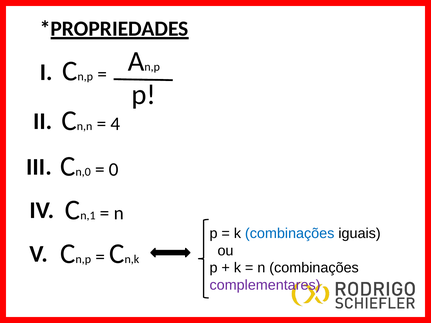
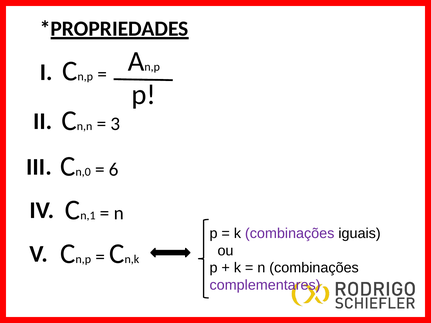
4: 4 -> 3
0: 0 -> 6
combinações at (290, 234) colour: blue -> purple
